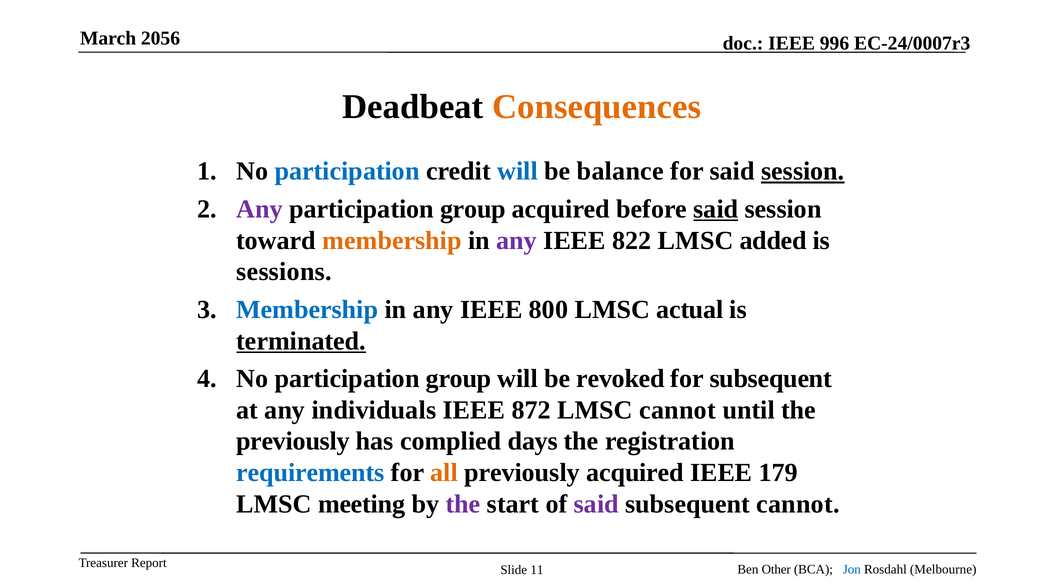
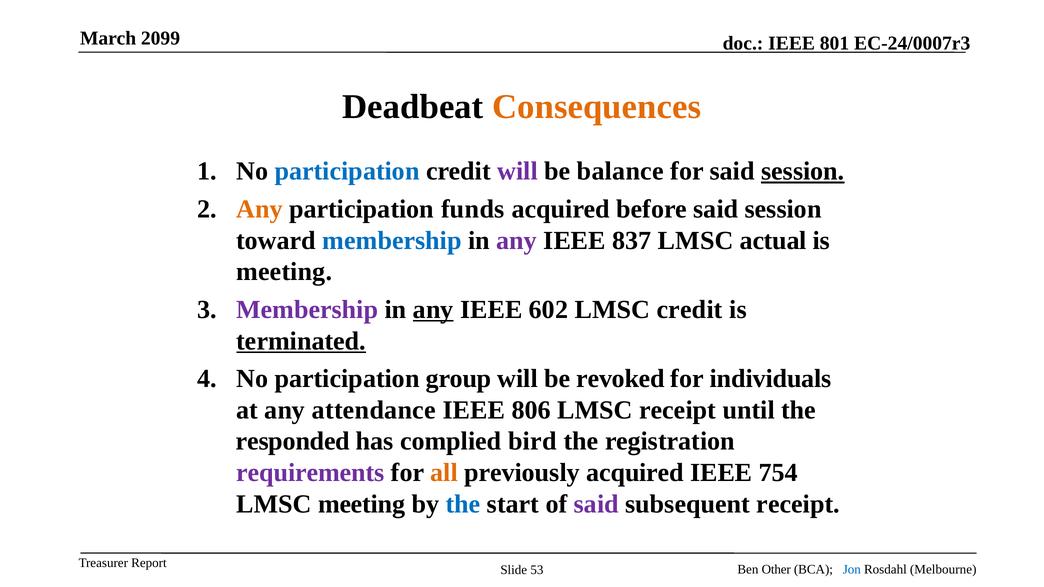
2056: 2056 -> 2099
996: 996 -> 801
will at (518, 171) colour: blue -> purple
Any at (259, 209) colour: purple -> orange
group at (473, 209): group -> funds
said at (716, 209) underline: present -> none
membership at (392, 241) colour: orange -> blue
822: 822 -> 837
added: added -> actual
sessions at (284, 272): sessions -> meeting
Membership at (307, 310) colour: blue -> purple
any at (433, 310) underline: none -> present
800: 800 -> 602
LMSC actual: actual -> credit
for subsequent: subsequent -> individuals
individuals: individuals -> attendance
872: 872 -> 806
LMSC cannot: cannot -> receipt
previously at (293, 442): previously -> responded
days: days -> bird
requirements colour: blue -> purple
179: 179 -> 754
the at (463, 504) colour: purple -> blue
subsequent cannot: cannot -> receipt
11: 11 -> 53
